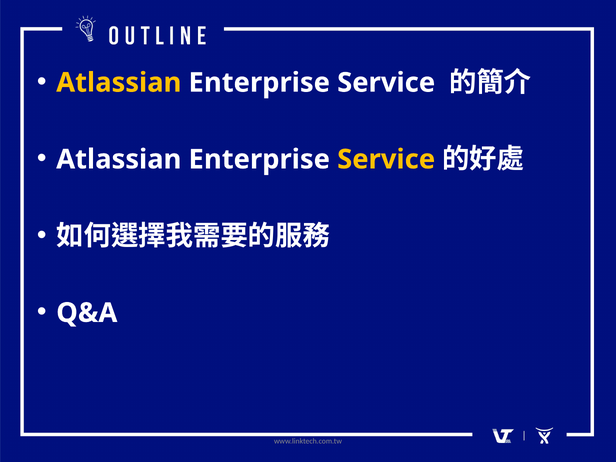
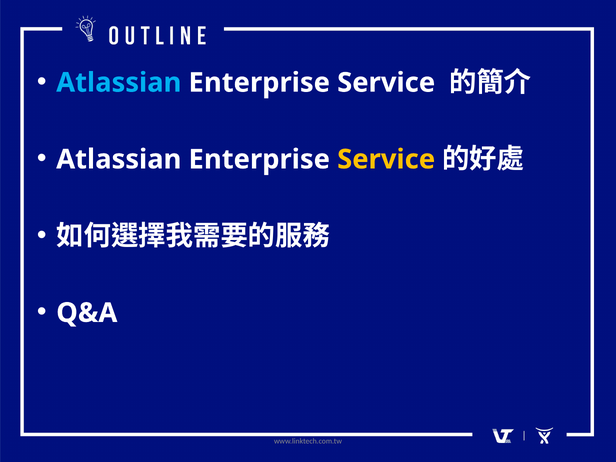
Atlassian at (119, 83) colour: yellow -> light blue
